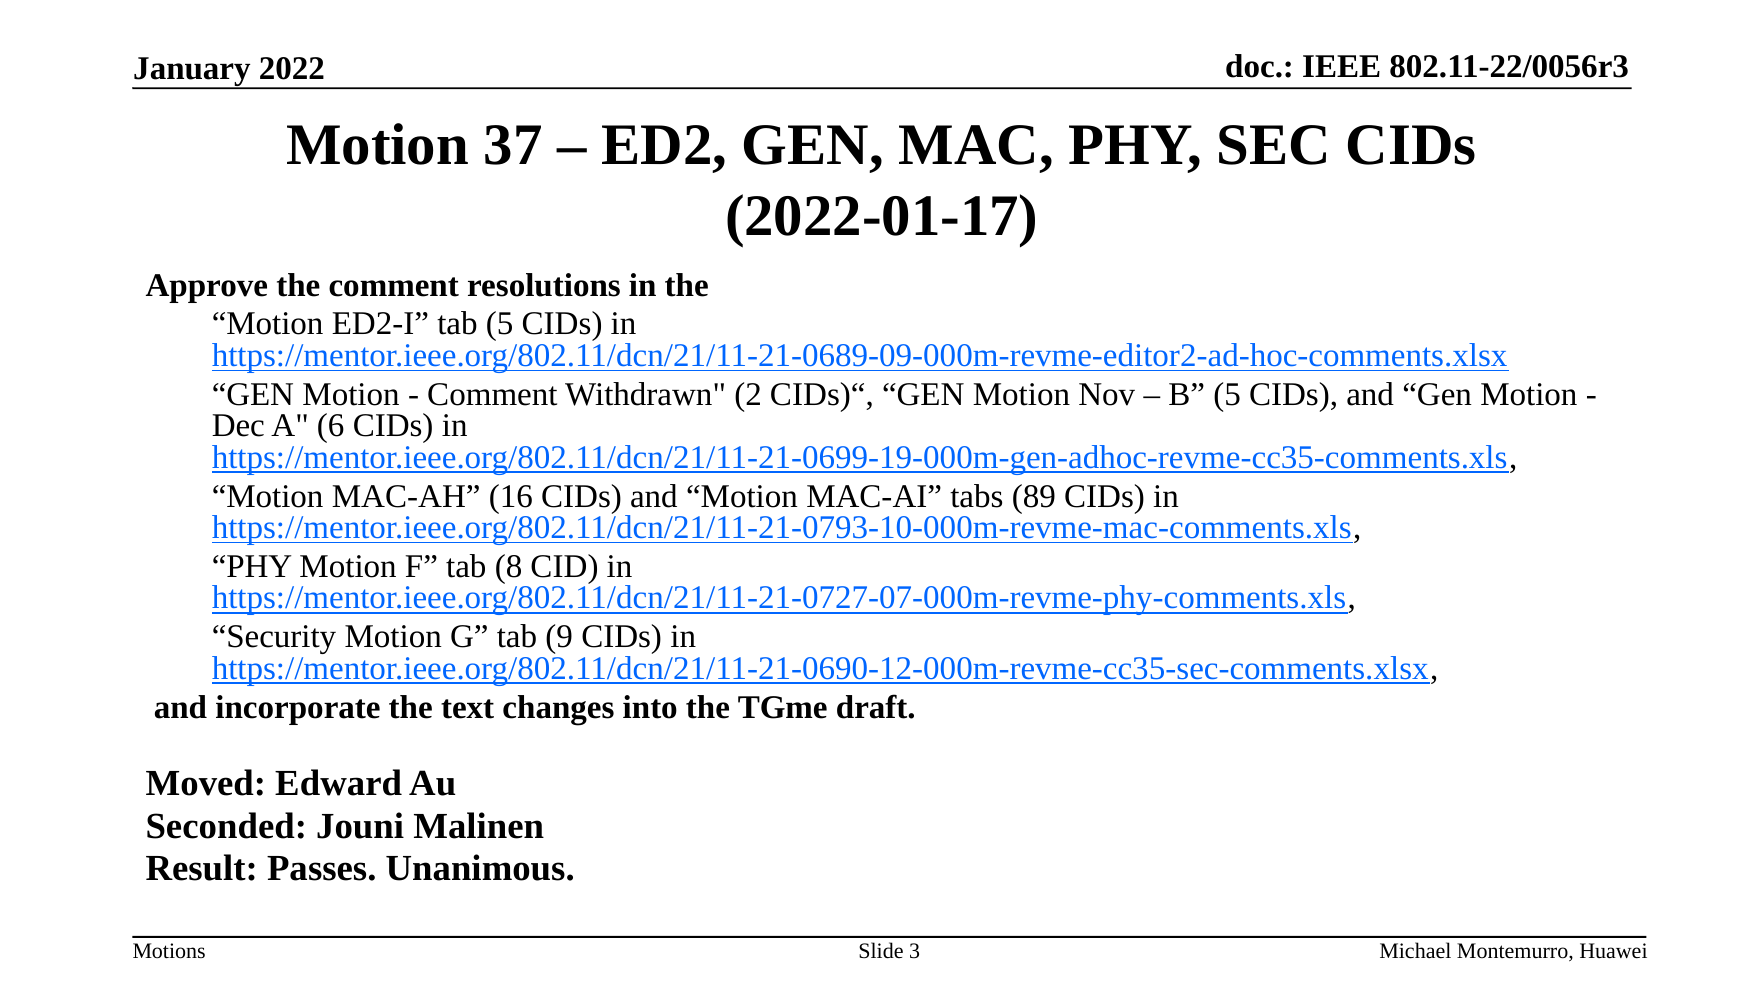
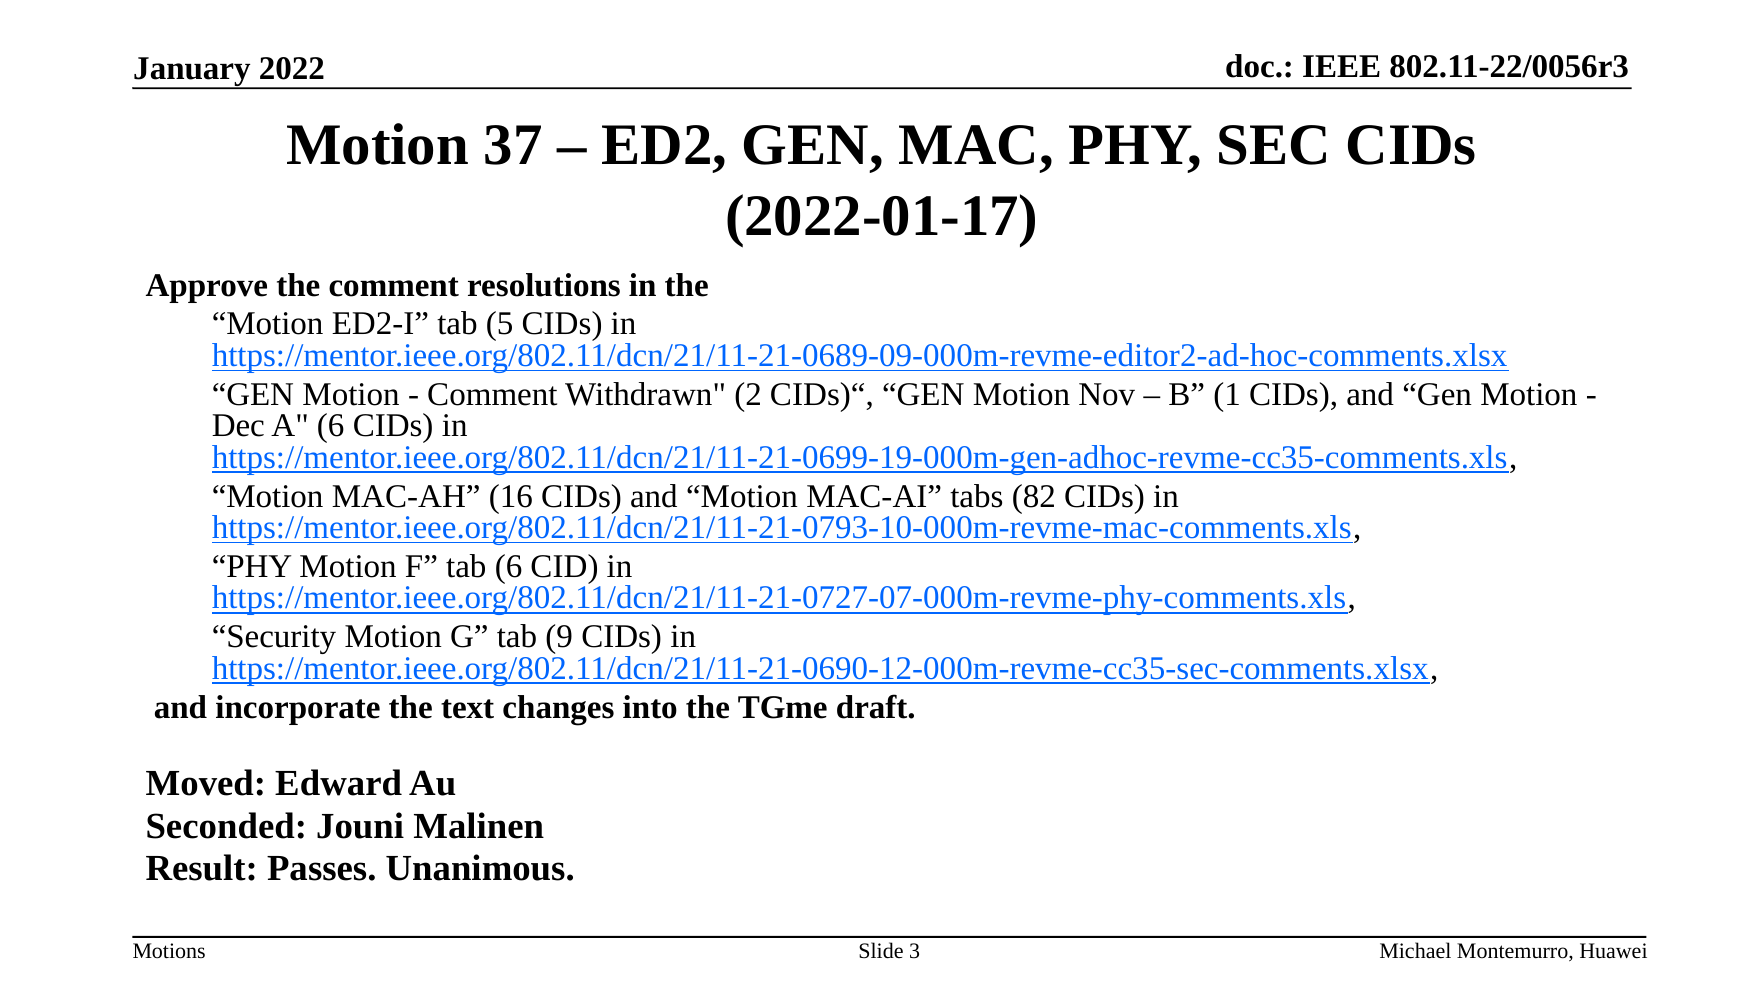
B 5: 5 -> 1
89: 89 -> 82
tab 8: 8 -> 6
